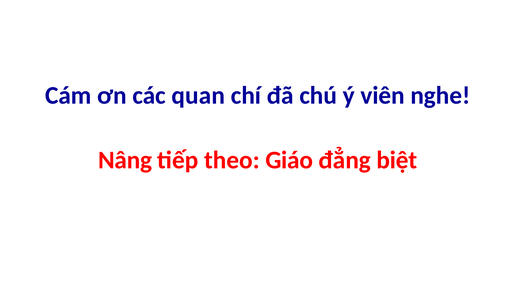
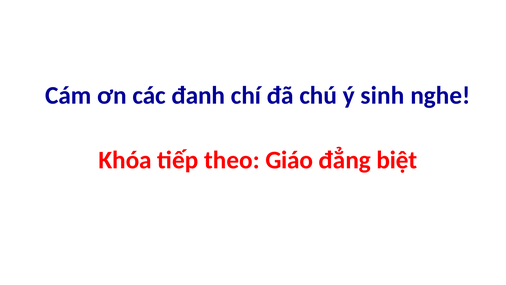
quan: quan -> đanh
viên: viên -> sinh
Nâng: Nâng -> Khóa
